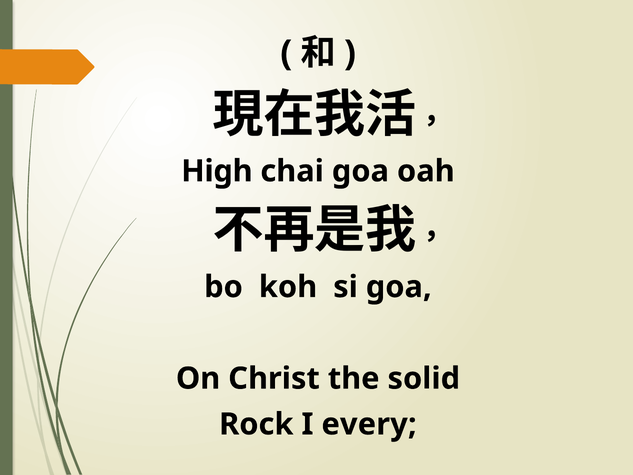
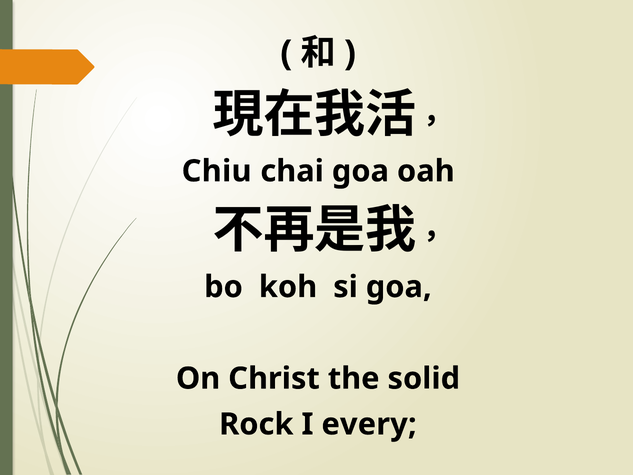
High: High -> Chiu
